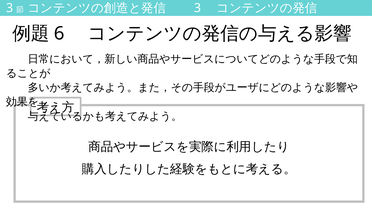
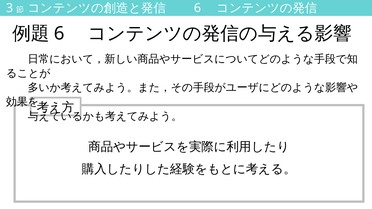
3 at (197, 8): 3 -> 6
